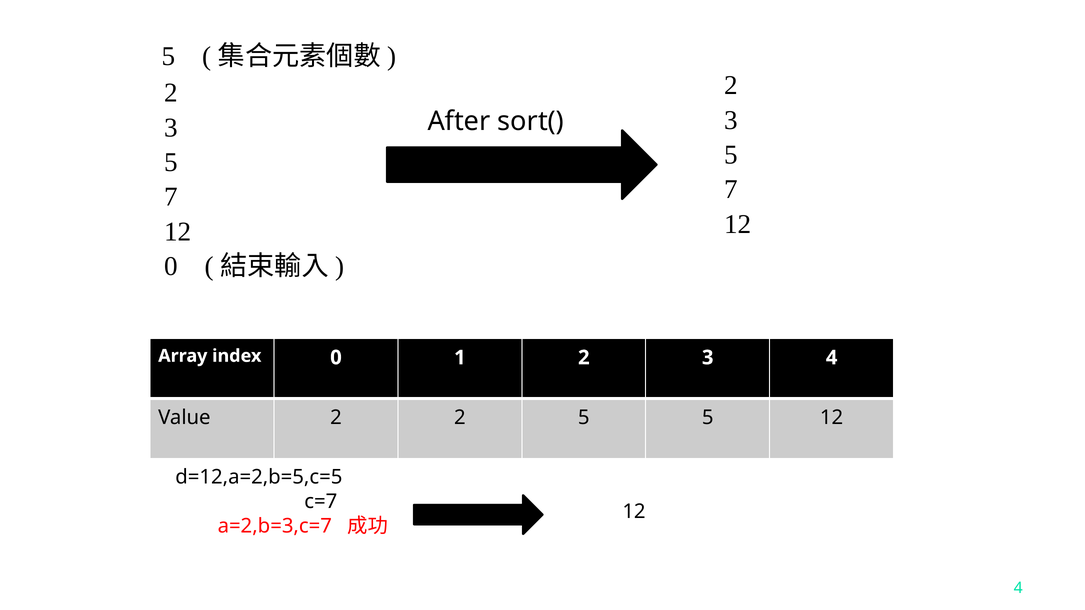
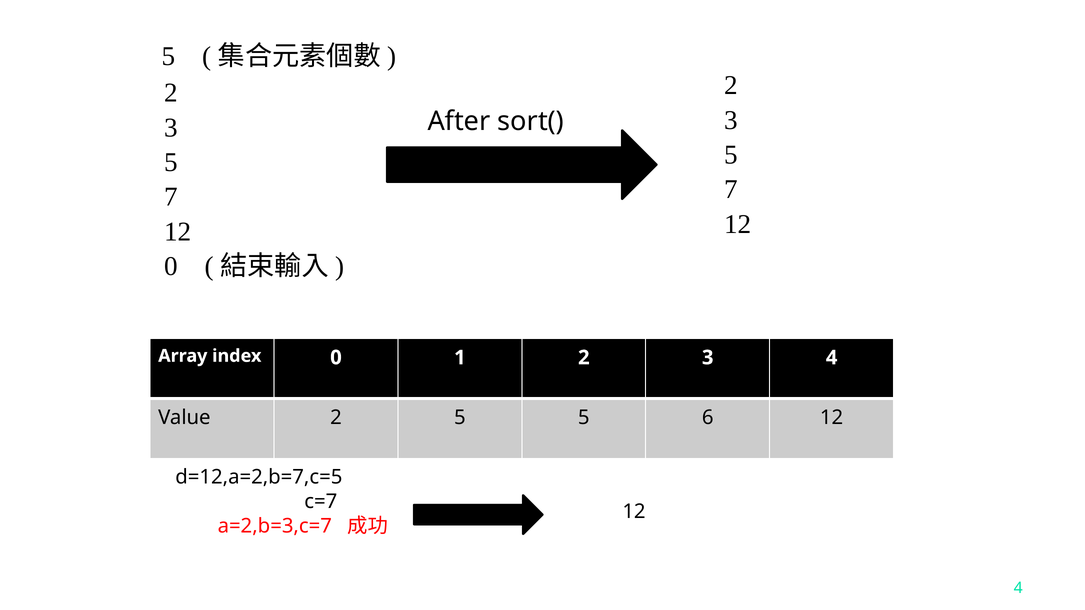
2 2: 2 -> 5
5 5: 5 -> 6
d=12,a=2,b=5,c=5: d=12,a=2,b=5,c=5 -> d=12,a=2,b=7,c=5
